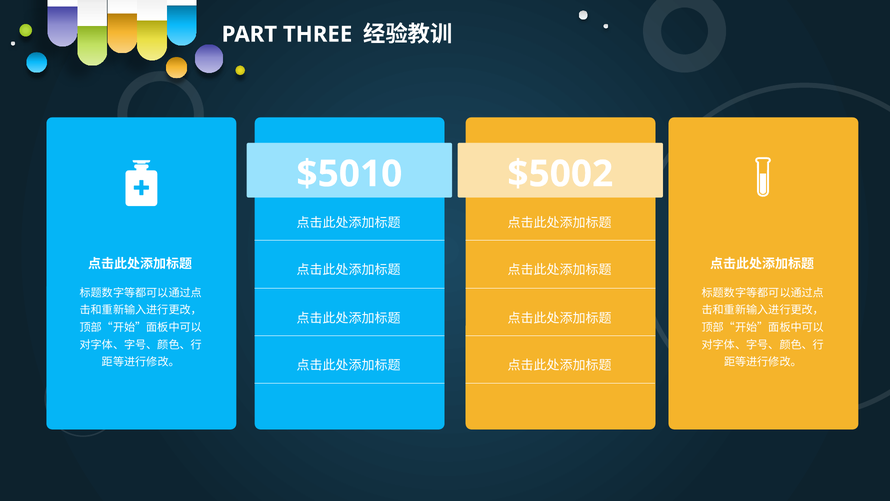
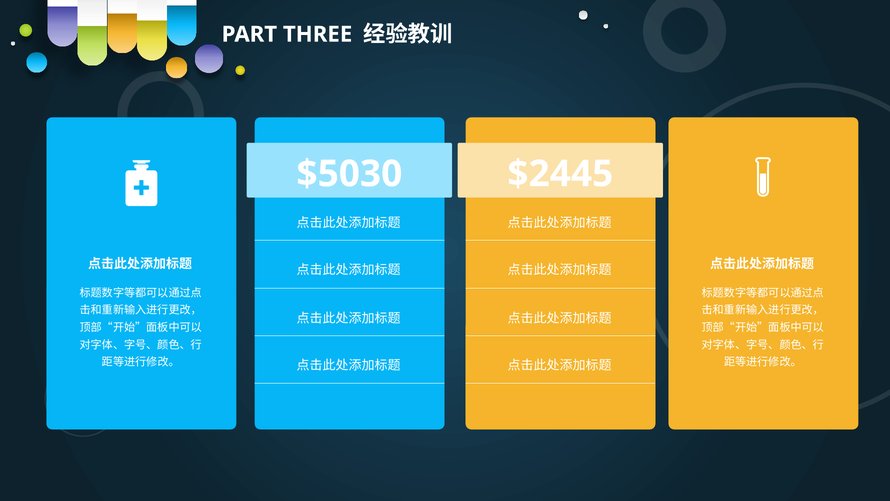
$5010: $5010 -> $5030
$5002: $5002 -> $2445
